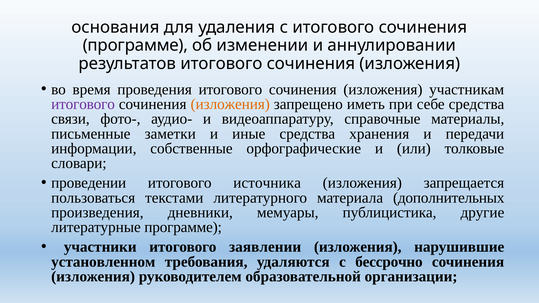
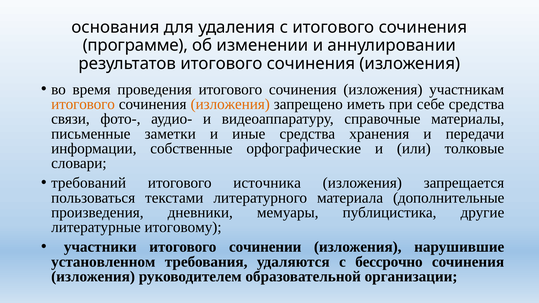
итогового at (83, 104) colour: purple -> orange
проведении: проведении -> требований
дополнительных: дополнительных -> дополнительные
литературные программе: программе -> итоговому
заявлении: заявлении -> сочинении
